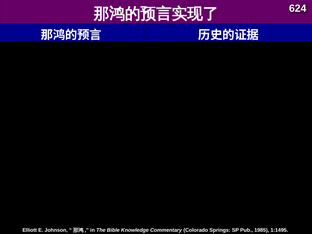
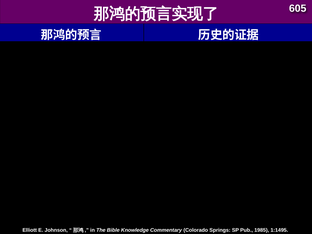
624: 624 -> 605
